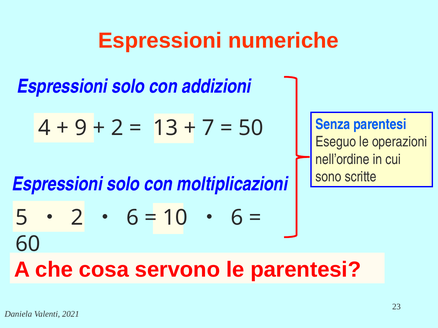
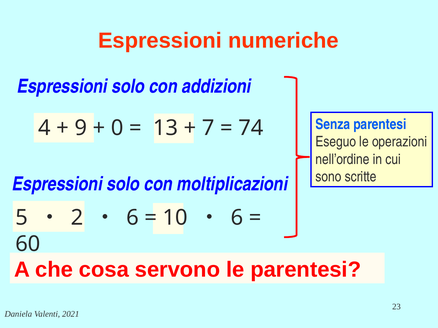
2 at (117, 128): 2 -> 0
50: 50 -> 74
